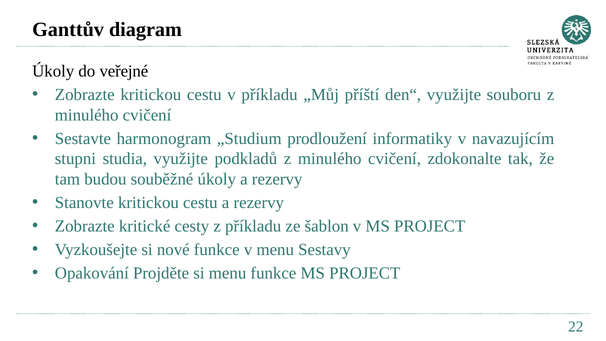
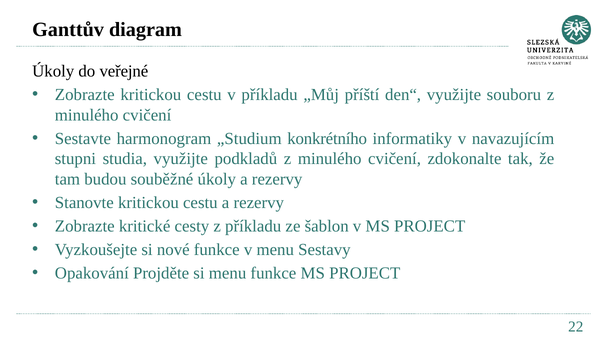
prodloužení: prodloužení -> konkrétního
